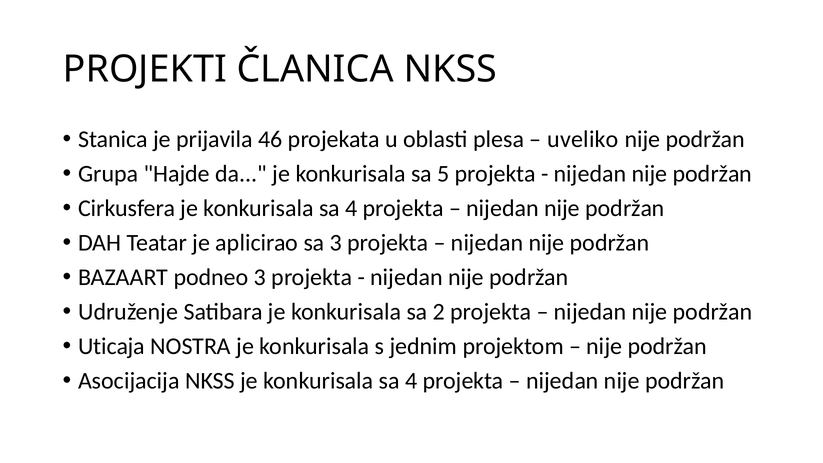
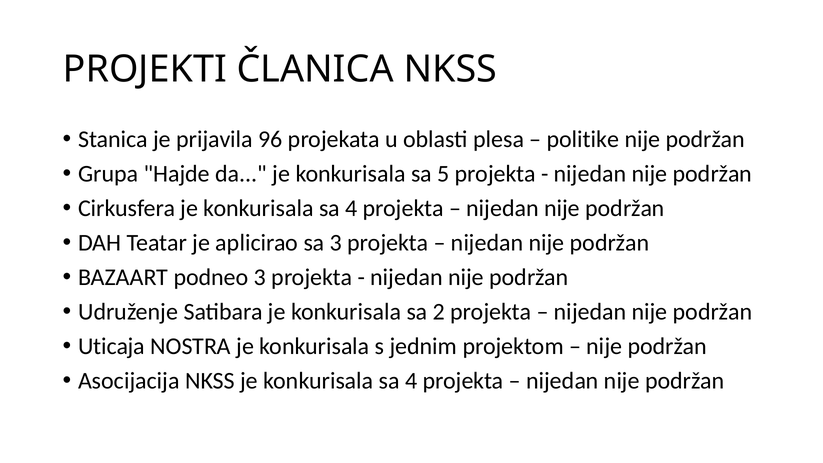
46: 46 -> 96
uveliko: uveliko -> politike
